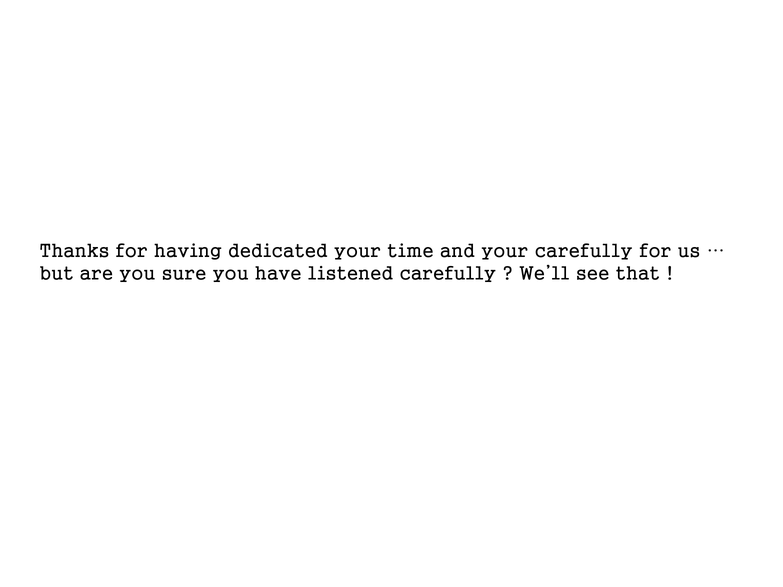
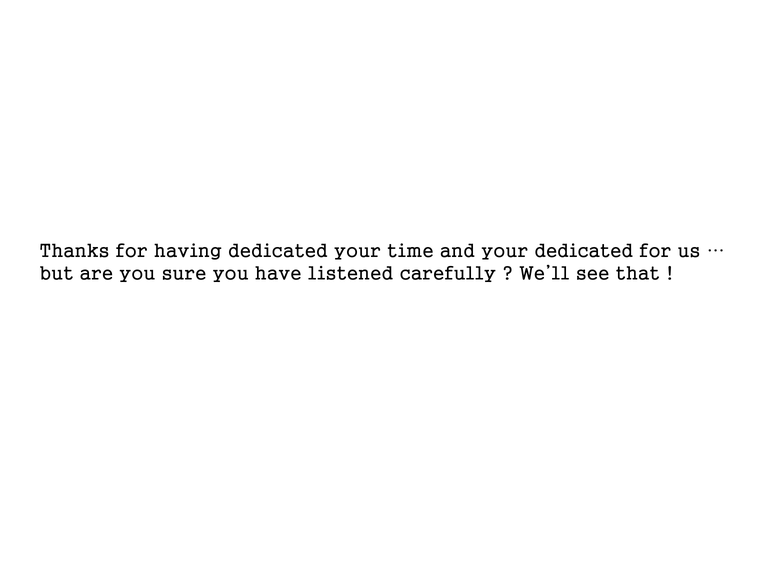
your carefully: carefully -> dedicated
